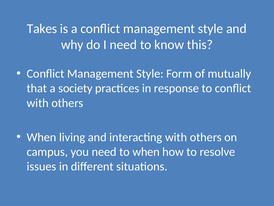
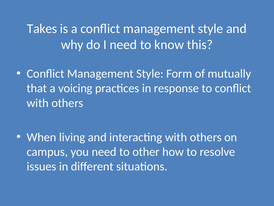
society: society -> voicing
to when: when -> other
